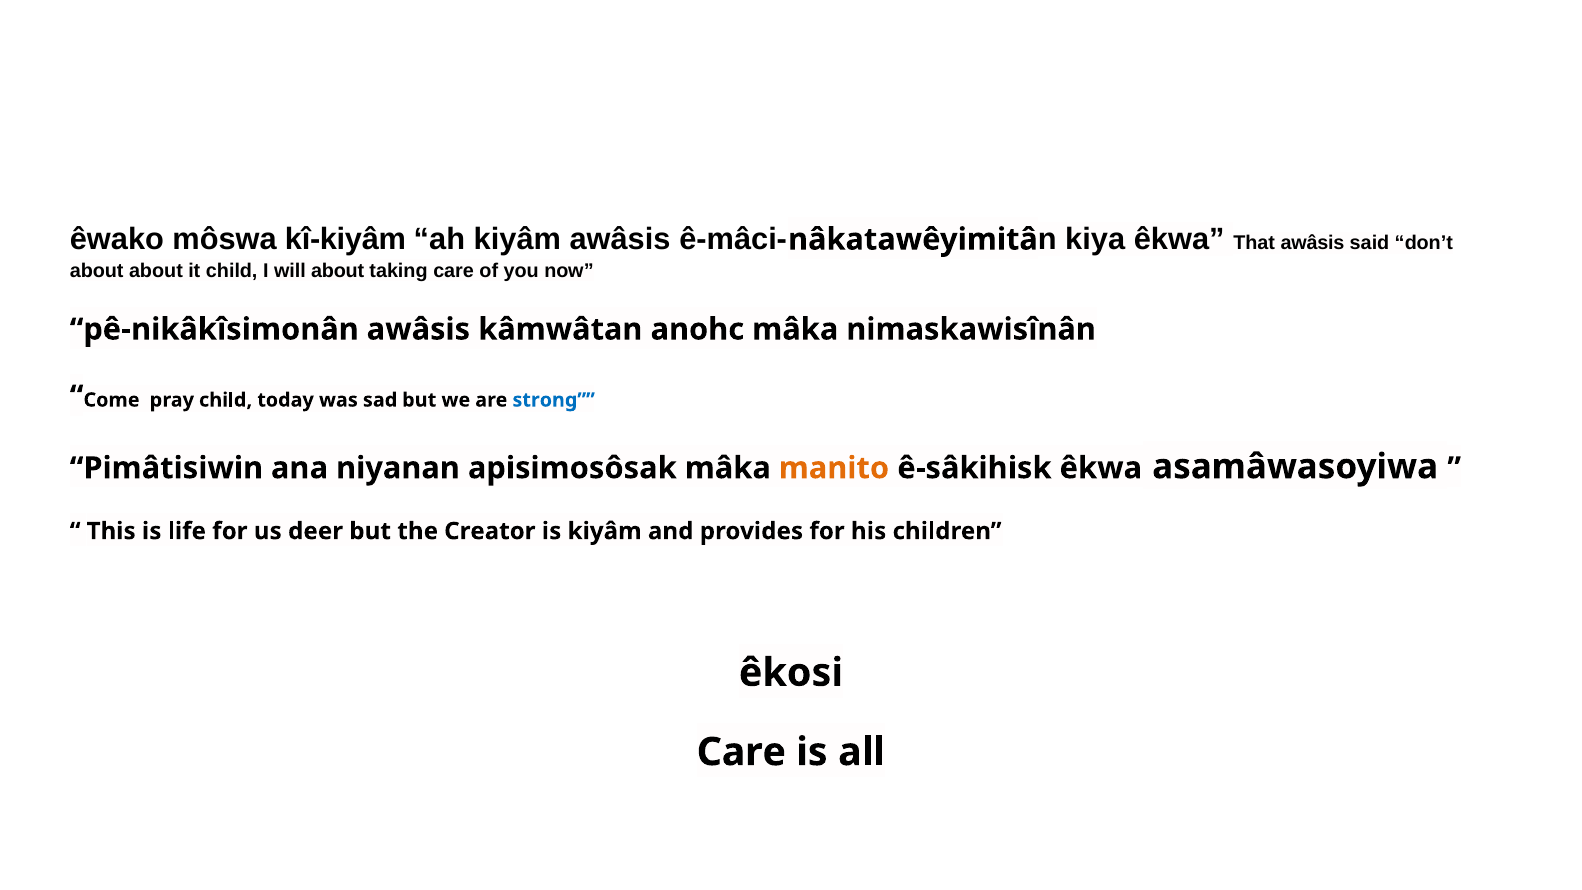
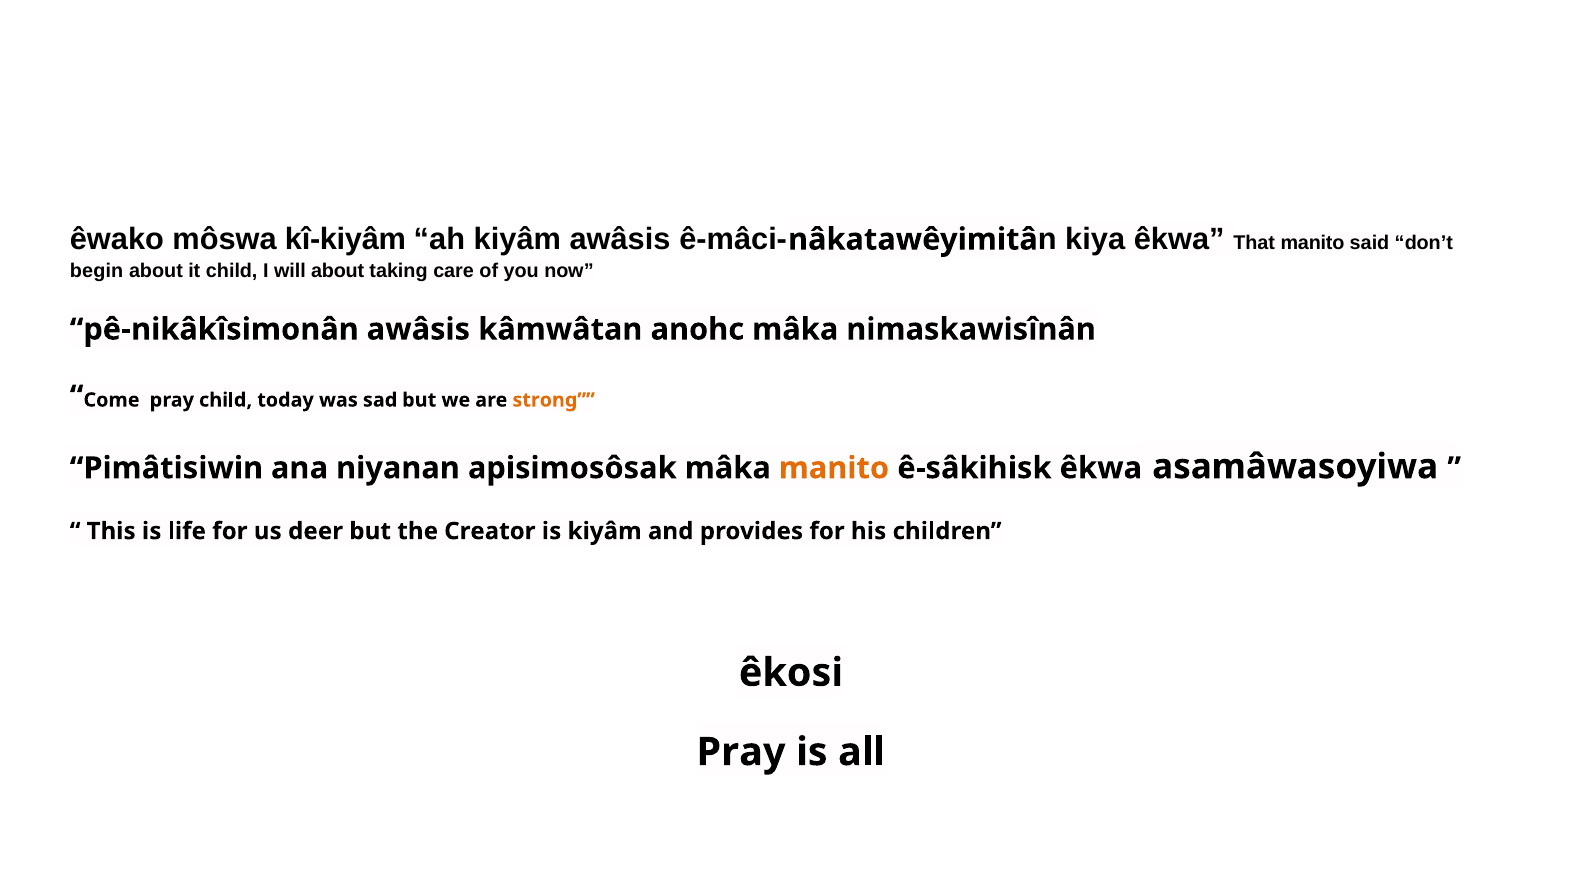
That awâsis: awâsis -> manito
about at (97, 271): about -> begin
strong colour: blue -> orange
Care at (741, 752): Care -> Pray
